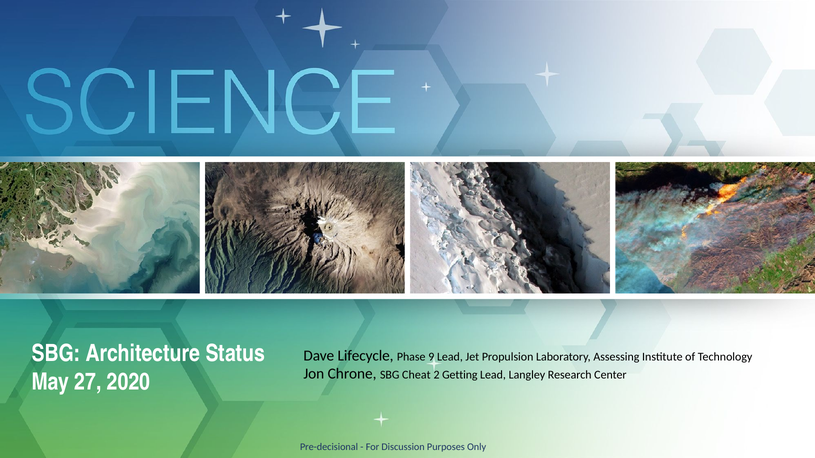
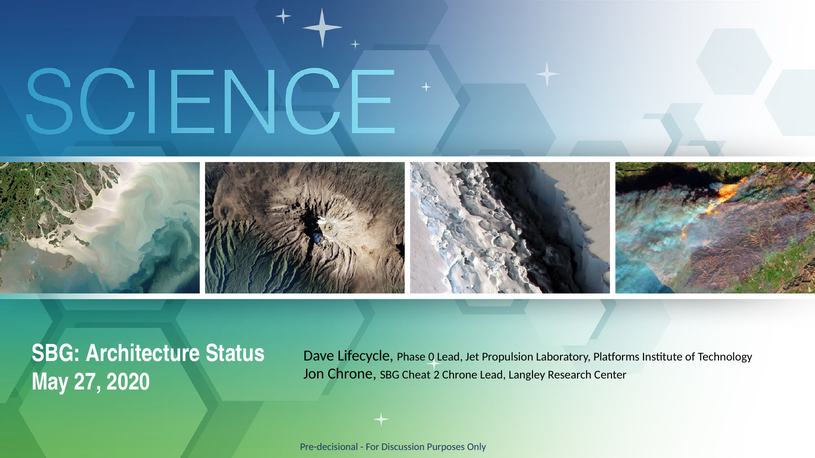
9: 9 -> 0
Assessing: Assessing -> Platforms
2 Getting: Getting -> Chrone
